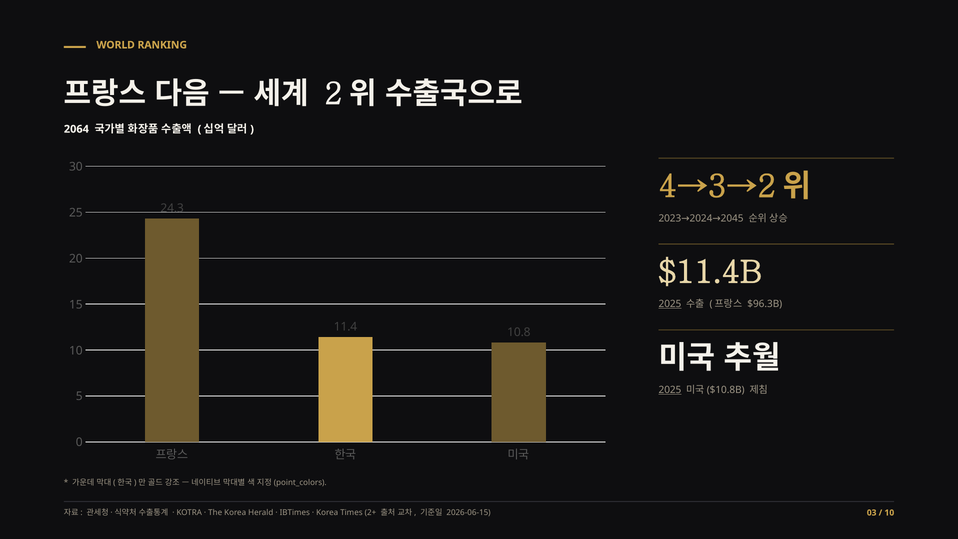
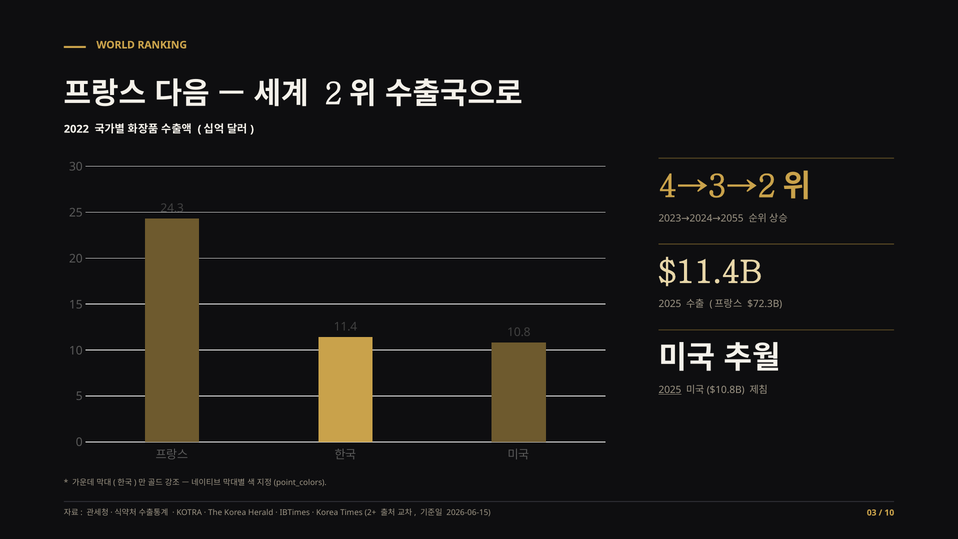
2064: 2064 -> 2022
2045: 2045 -> 2055
2025 at (670, 304) underline: present -> none
$96.3B: $96.3B -> $72.3B
